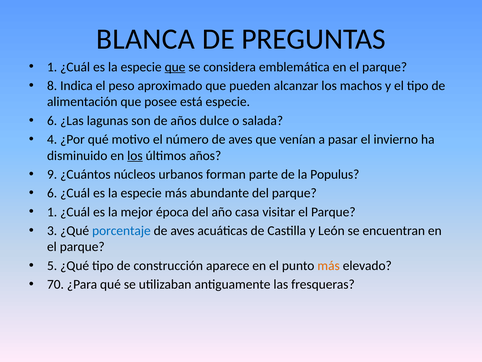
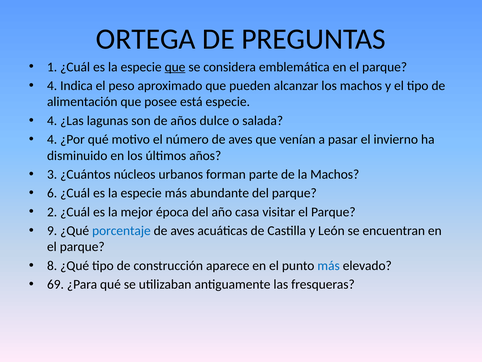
BLANCA: BLANCA -> ORTEGA
8 at (52, 86): 8 -> 4
6 at (52, 121): 6 -> 4
los at (135, 155) underline: present -> none
9: 9 -> 3
la Populus: Populus -> Machos
1 at (52, 212): 1 -> 2
3: 3 -> 9
5: 5 -> 8
más at (329, 265) colour: orange -> blue
70: 70 -> 69
